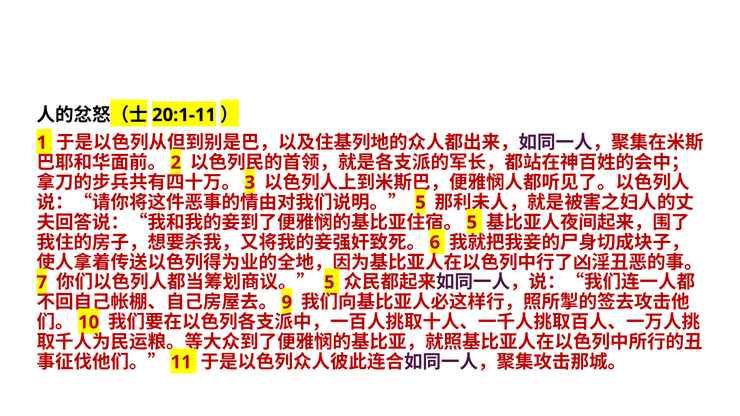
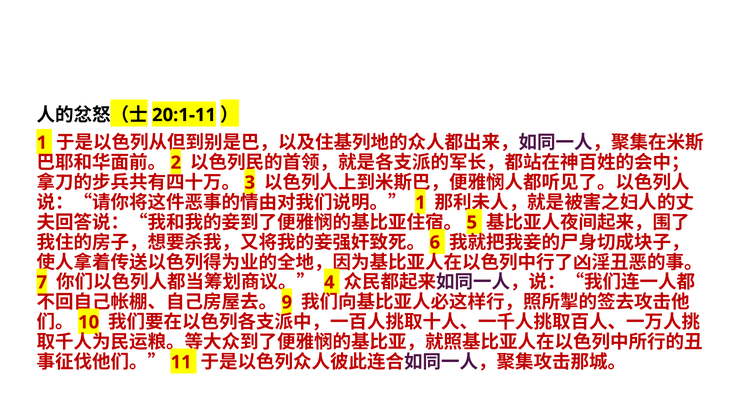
5 at (420, 203): 5 -> 1
5 at (329, 283): 5 -> 4
